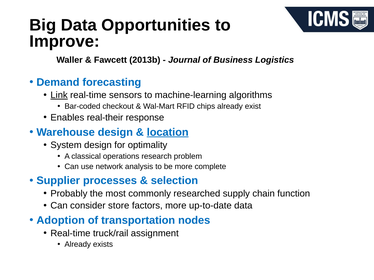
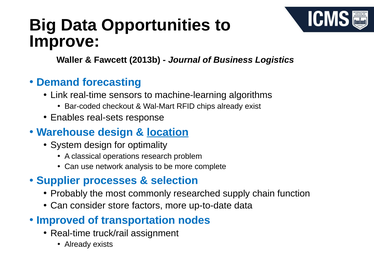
Link underline: present -> none
real-their: real-their -> real-sets
Adoption: Adoption -> Improved
